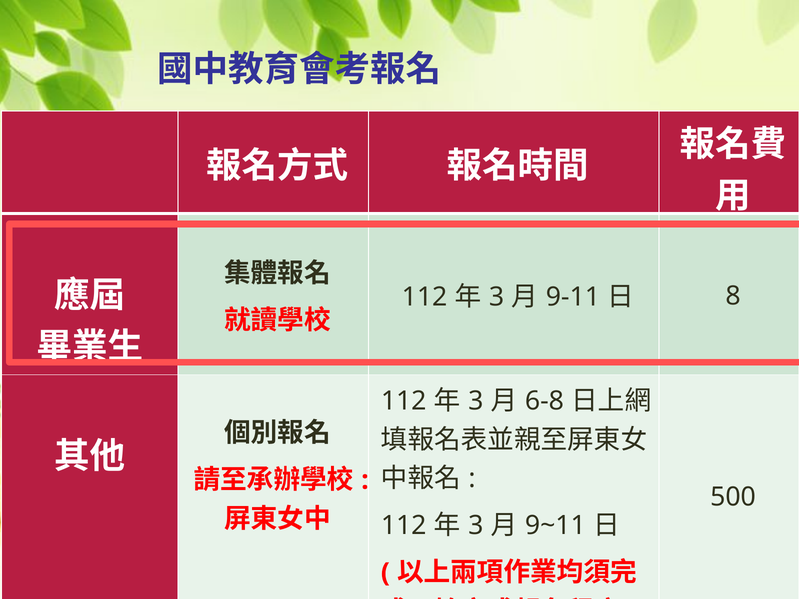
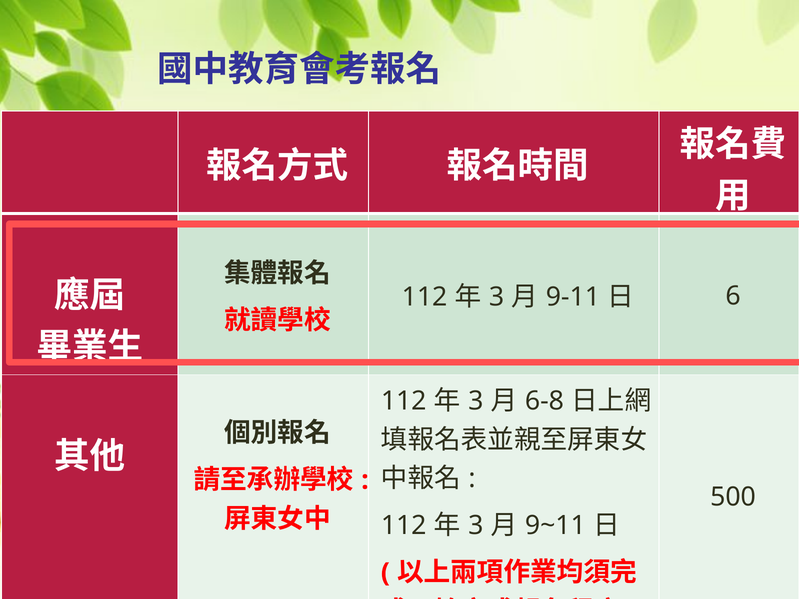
8: 8 -> 6
